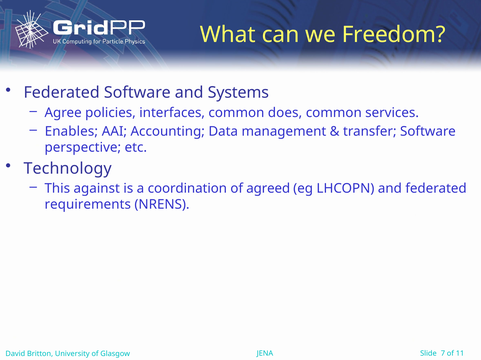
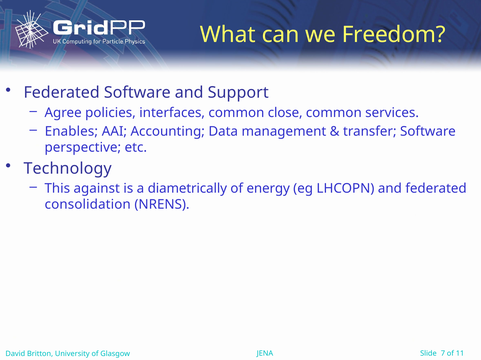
Systems: Systems -> Support
does: does -> close
coordination: coordination -> diametrically
agreed: agreed -> energy
requirements: requirements -> consolidation
